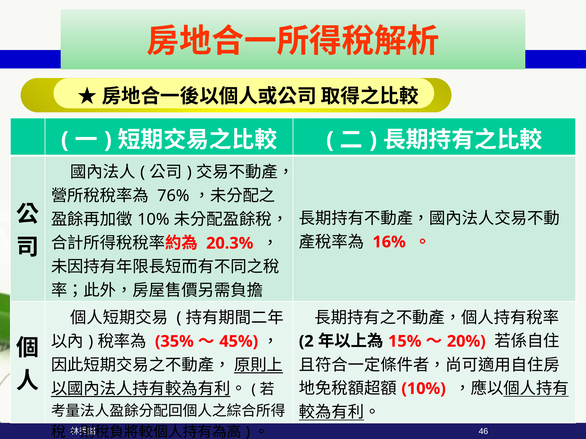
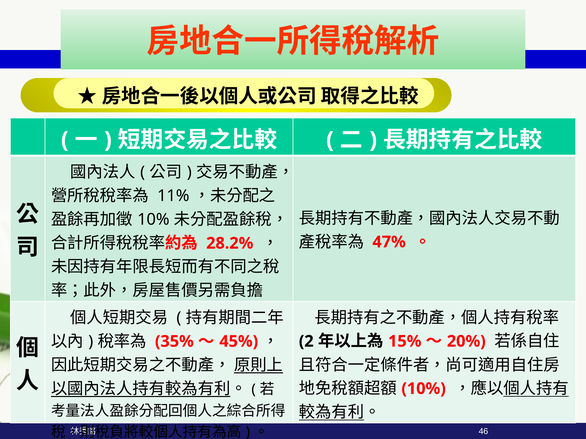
76%: 76% -> 11%
16%: 16% -> 47%
20.3%: 20.3% -> 28.2%
